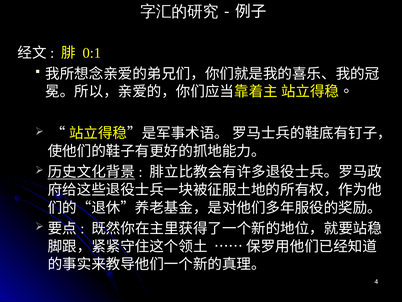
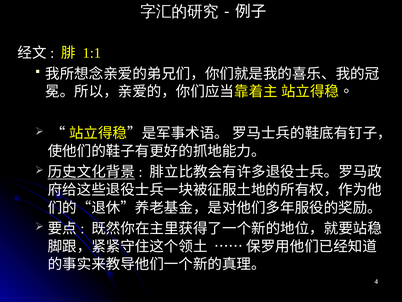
0:1: 0:1 -> 1:1
